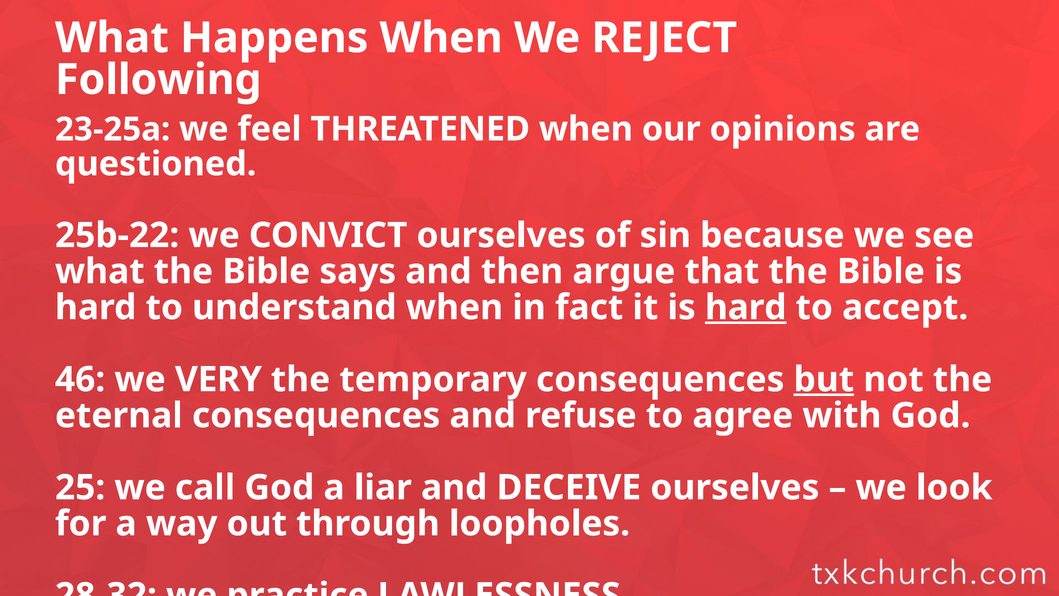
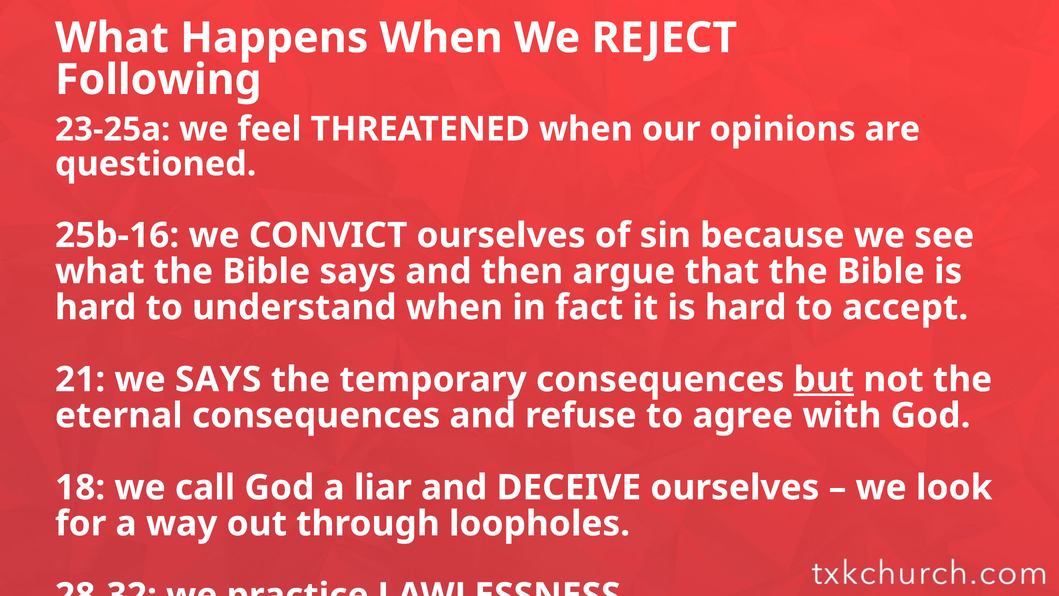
25b-22: 25b-22 -> 25b-16
hard at (746, 307) underline: present -> none
46: 46 -> 21
we VERY: VERY -> SAYS
25: 25 -> 18
